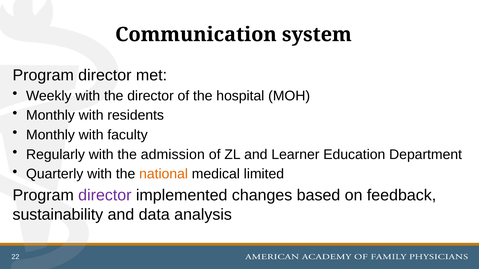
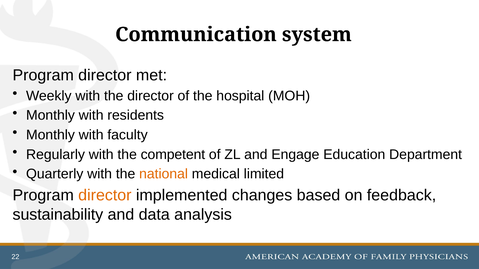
admission: admission -> competent
Learner: Learner -> Engage
director at (105, 196) colour: purple -> orange
